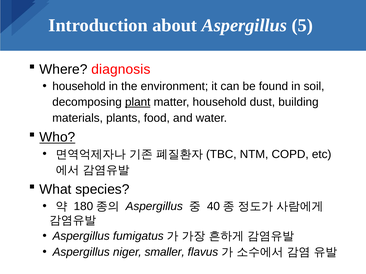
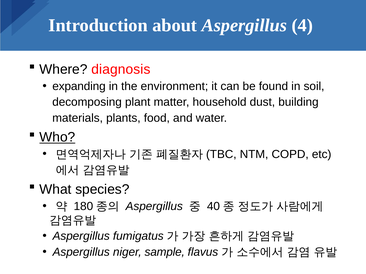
5: 5 -> 4
household at (79, 86): household -> expanding
plant underline: present -> none
smaller: smaller -> sample
